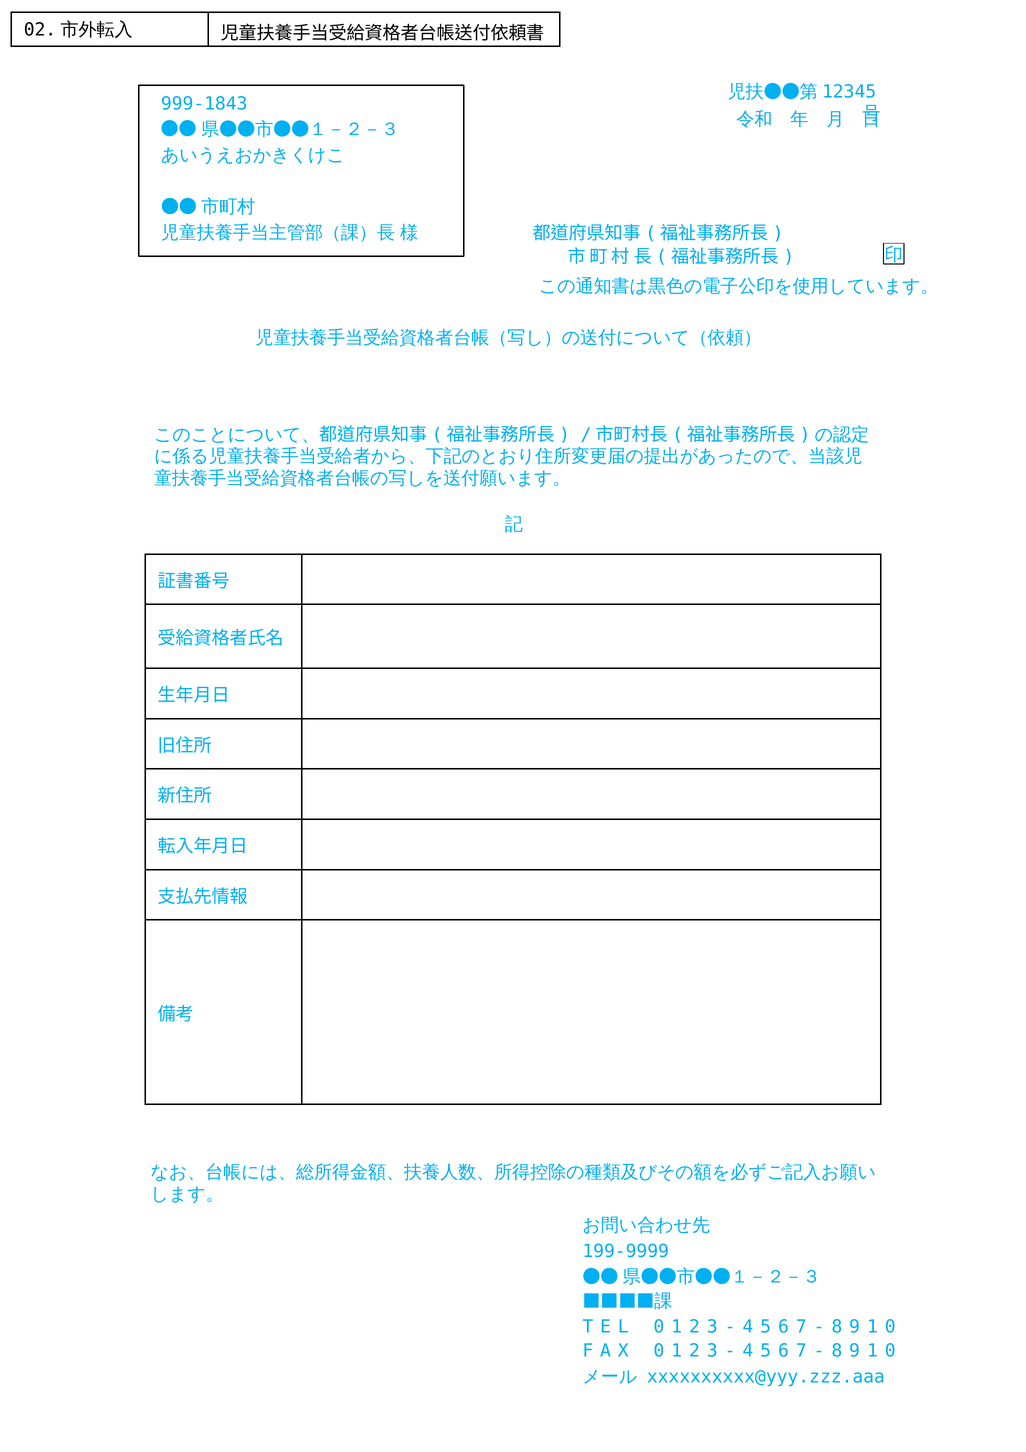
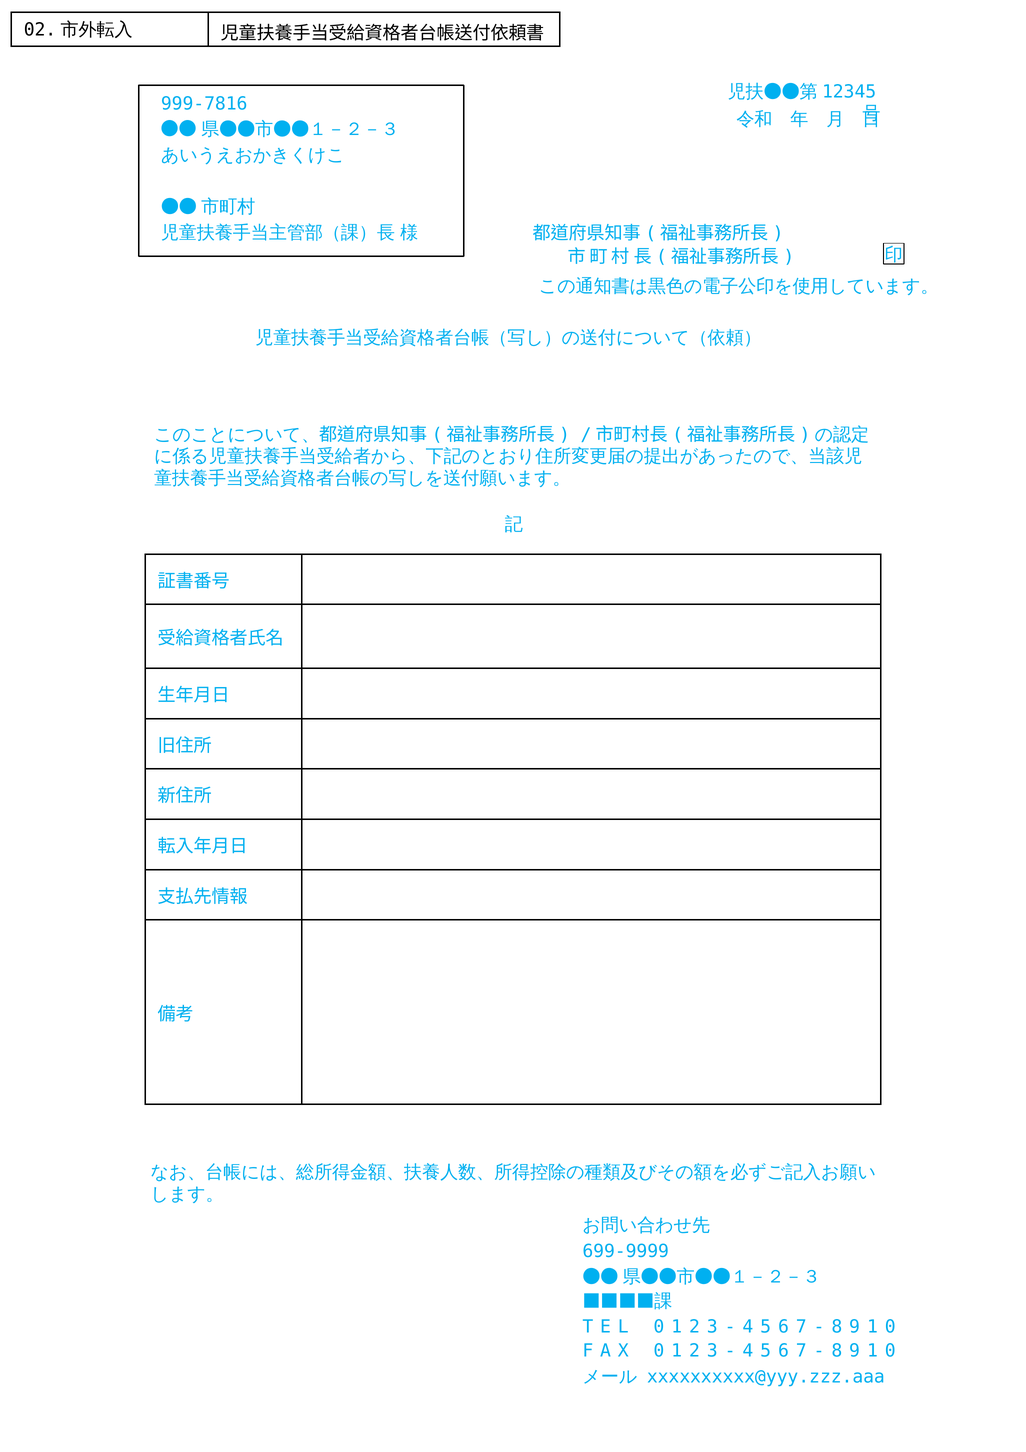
999-1843: 999-1843 -> 999-7816
199-9999: 199-9999 -> 699-9999
